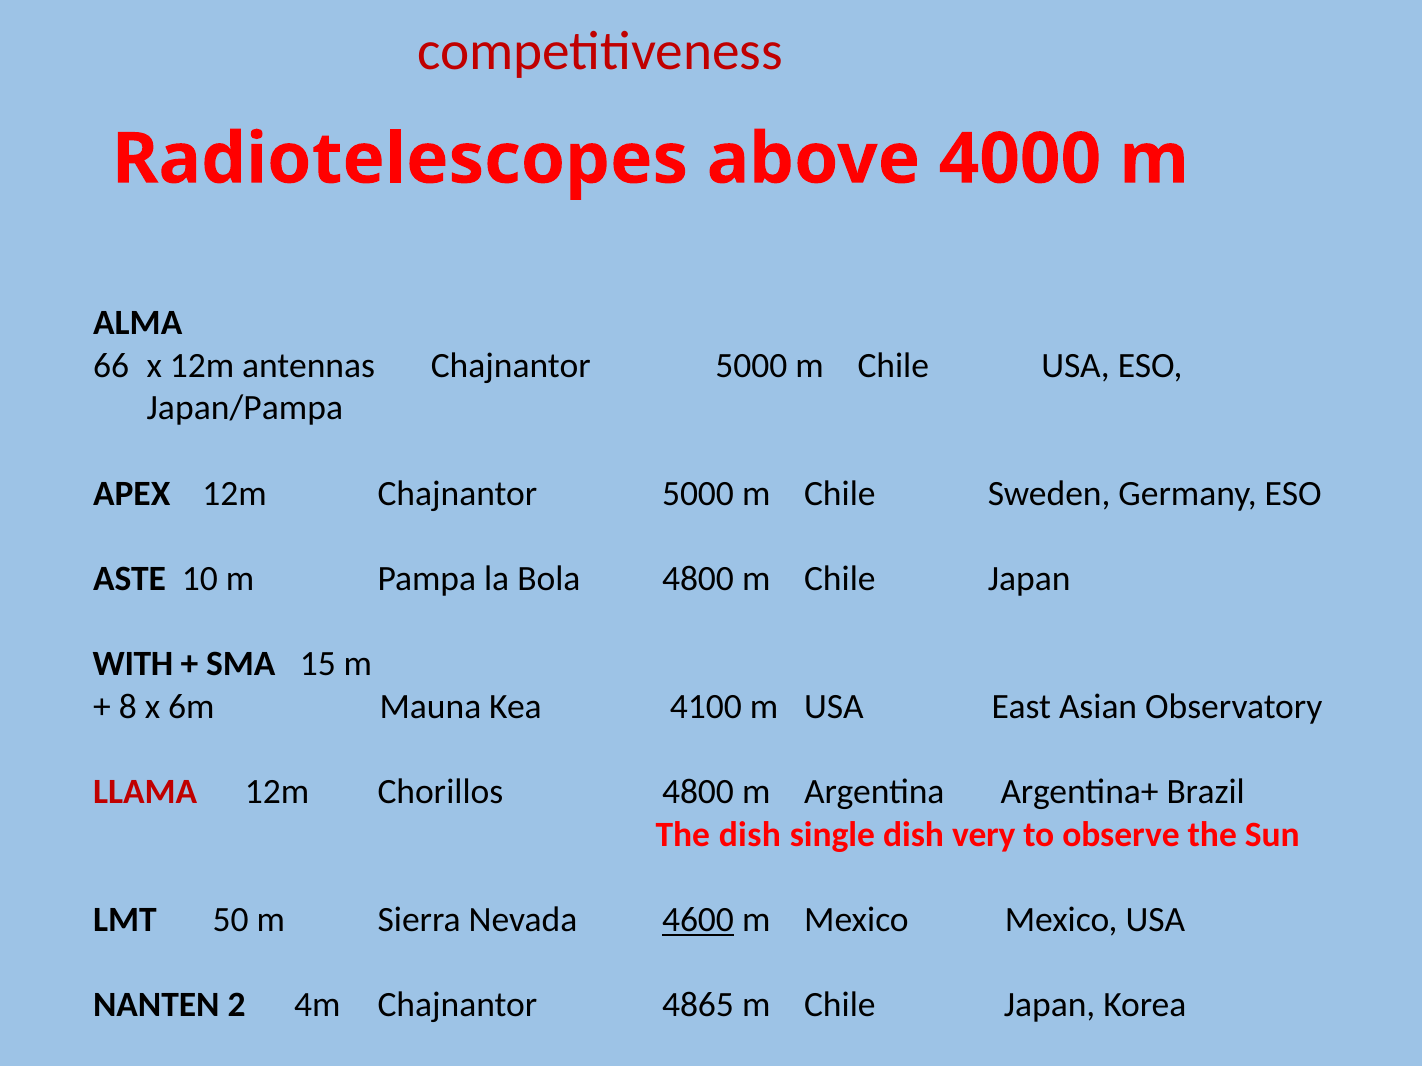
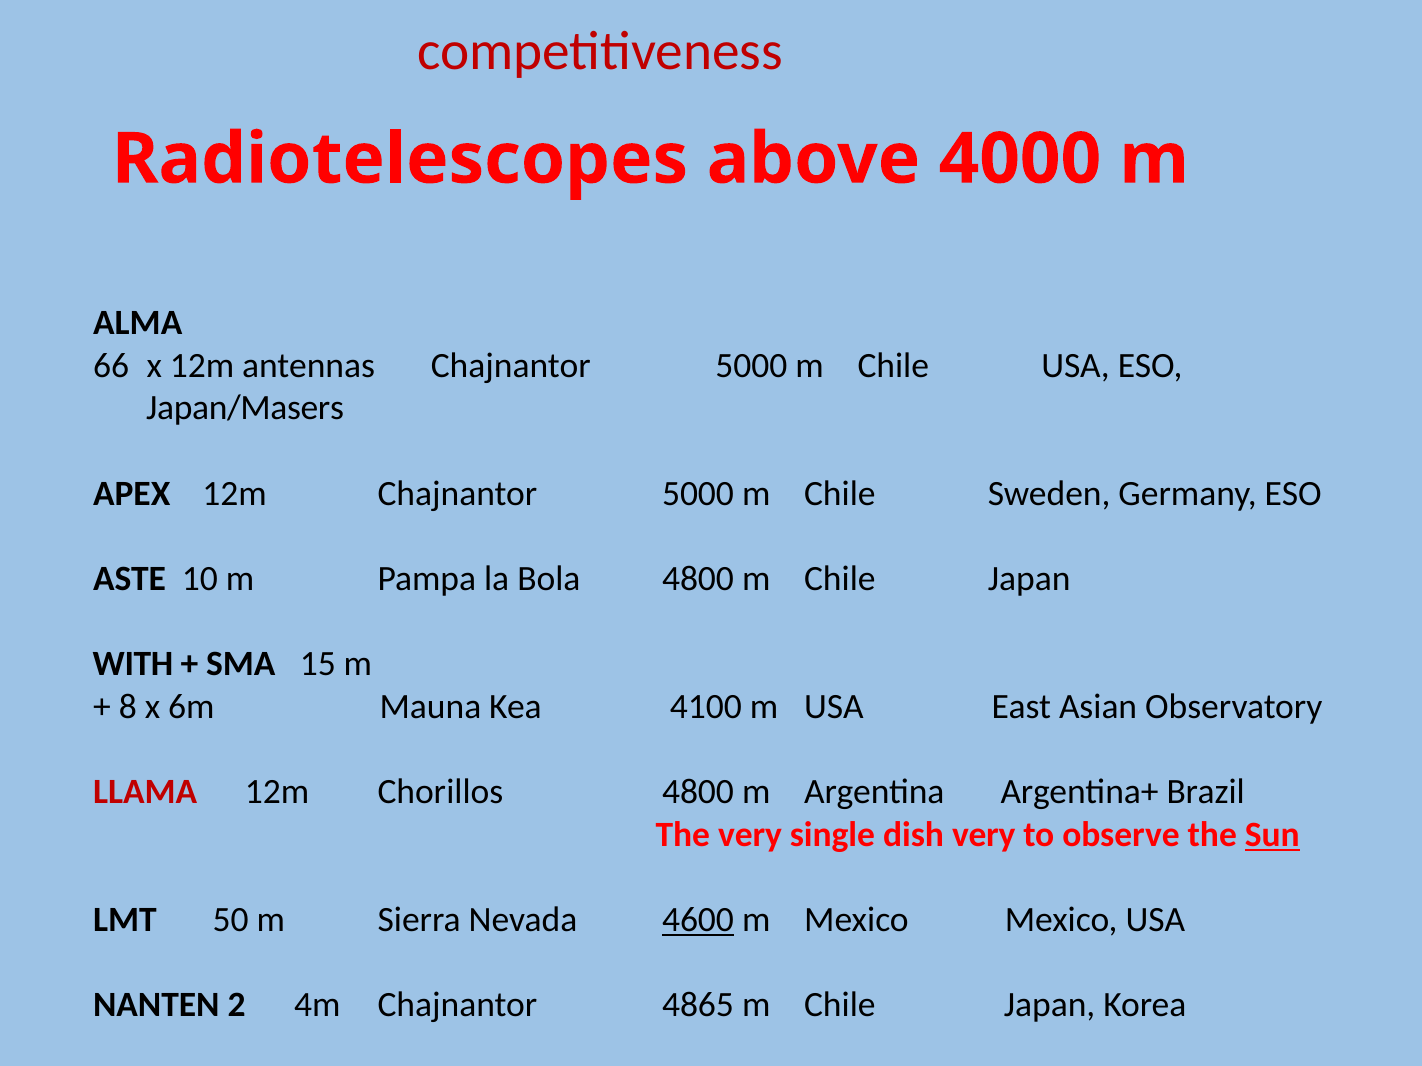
Japan/Pampa: Japan/Pampa -> Japan/Masers
The dish: dish -> very
Sun underline: none -> present
